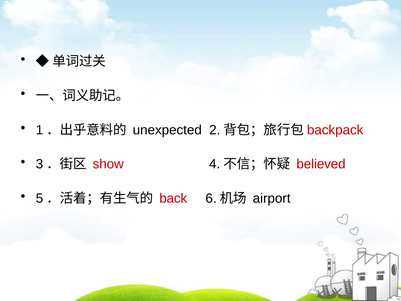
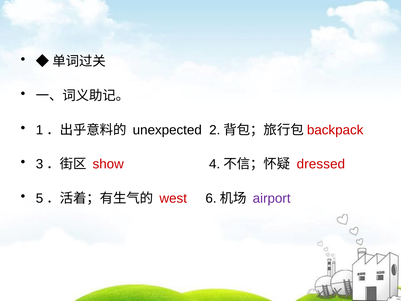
believed: believed -> dressed
back: back -> west
airport colour: black -> purple
